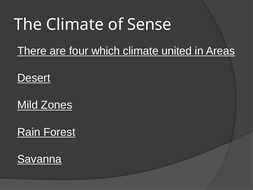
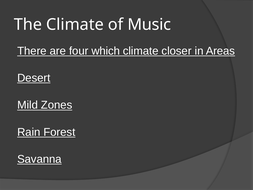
Sense: Sense -> Music
united: united -> closer
